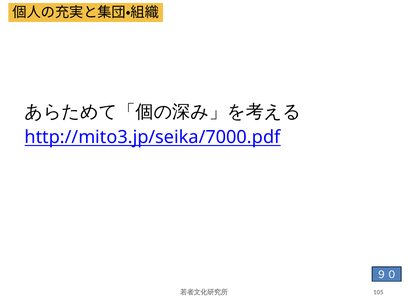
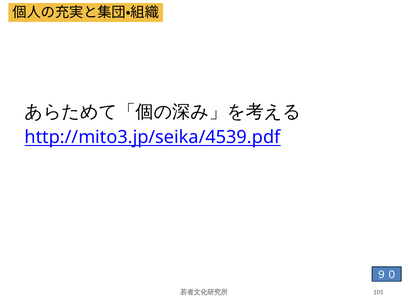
http://mito3.jp/seika/7000.pdf: http://mito3.jp/seika/7000.pdf -> http://mito3.jp/seika/4539.pdf
